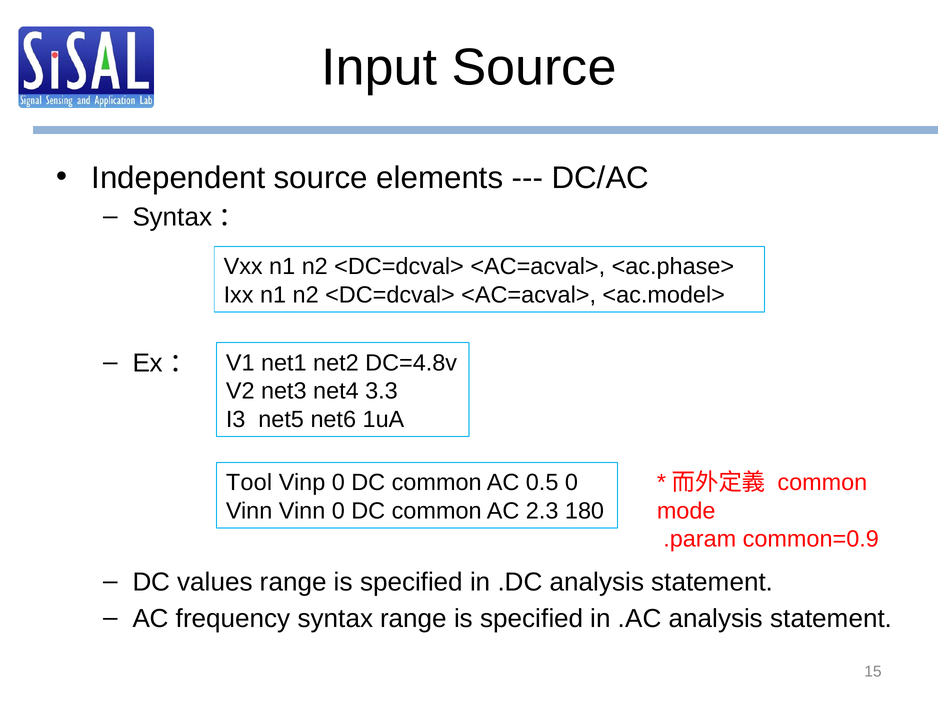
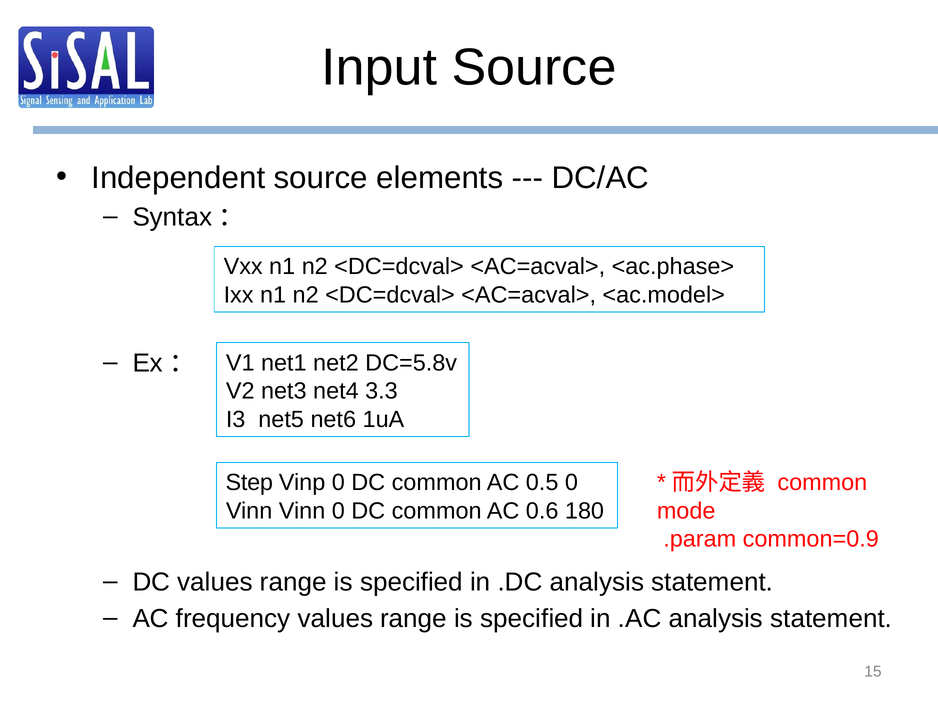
DC=4.8v: DC=4.8v -> DC=5.8v
Tool: Tool -> Step
2.3: 2.3 -> 0.6
frequency syntax: syntax -> values
